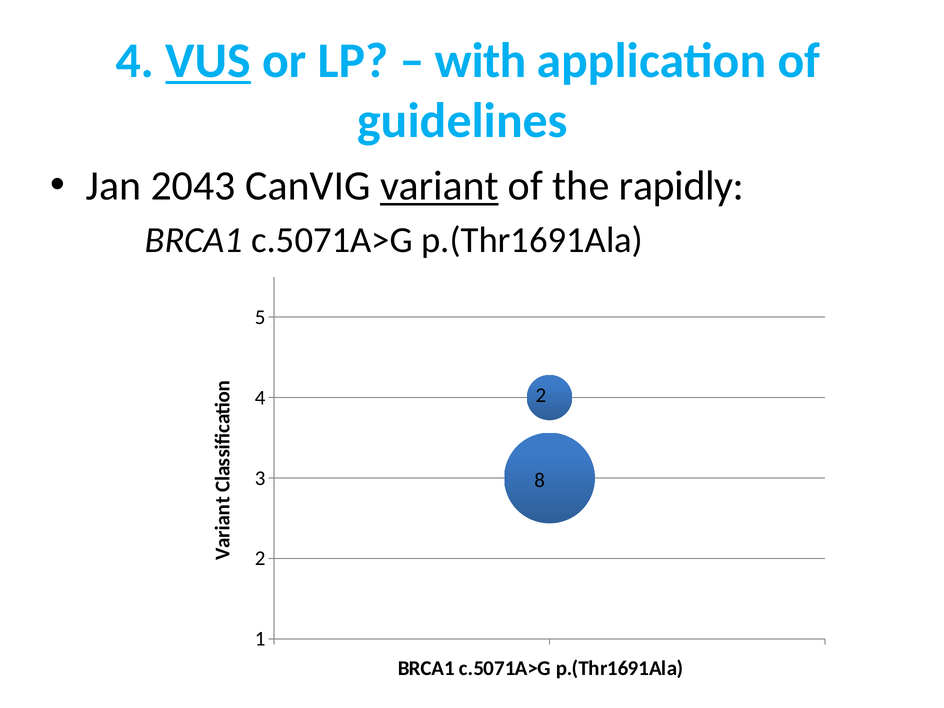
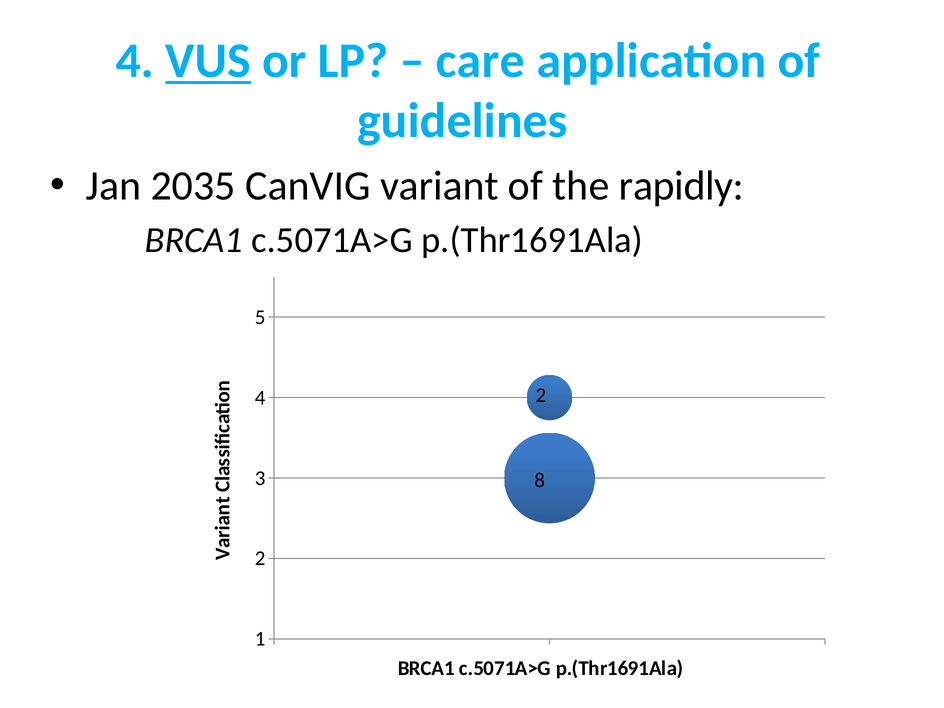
with: with -> care
2043: 2043 -> 2035
variant underline: present -> none
